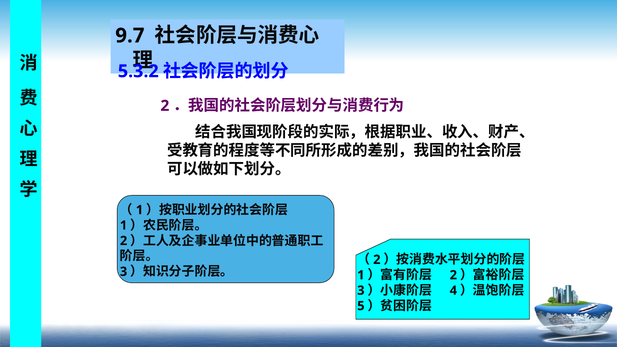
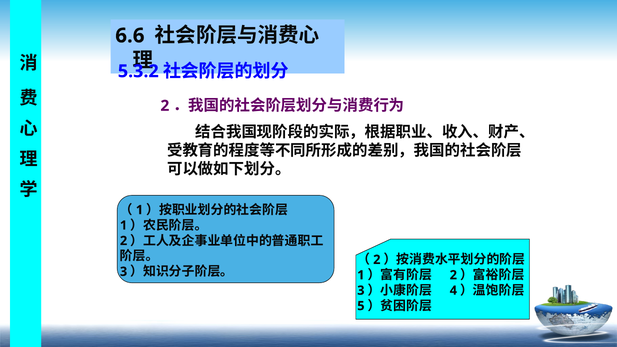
9.7: 9.7 -> 6.6
